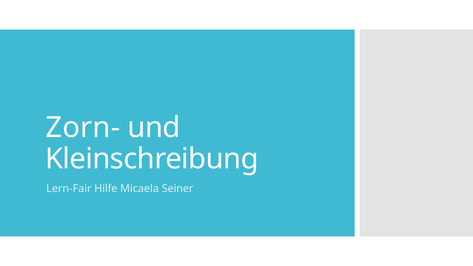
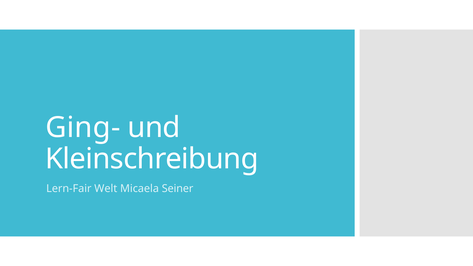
Zorn-: Zorn- -> Ging-
Hilfe: Hilfe -> Welt
